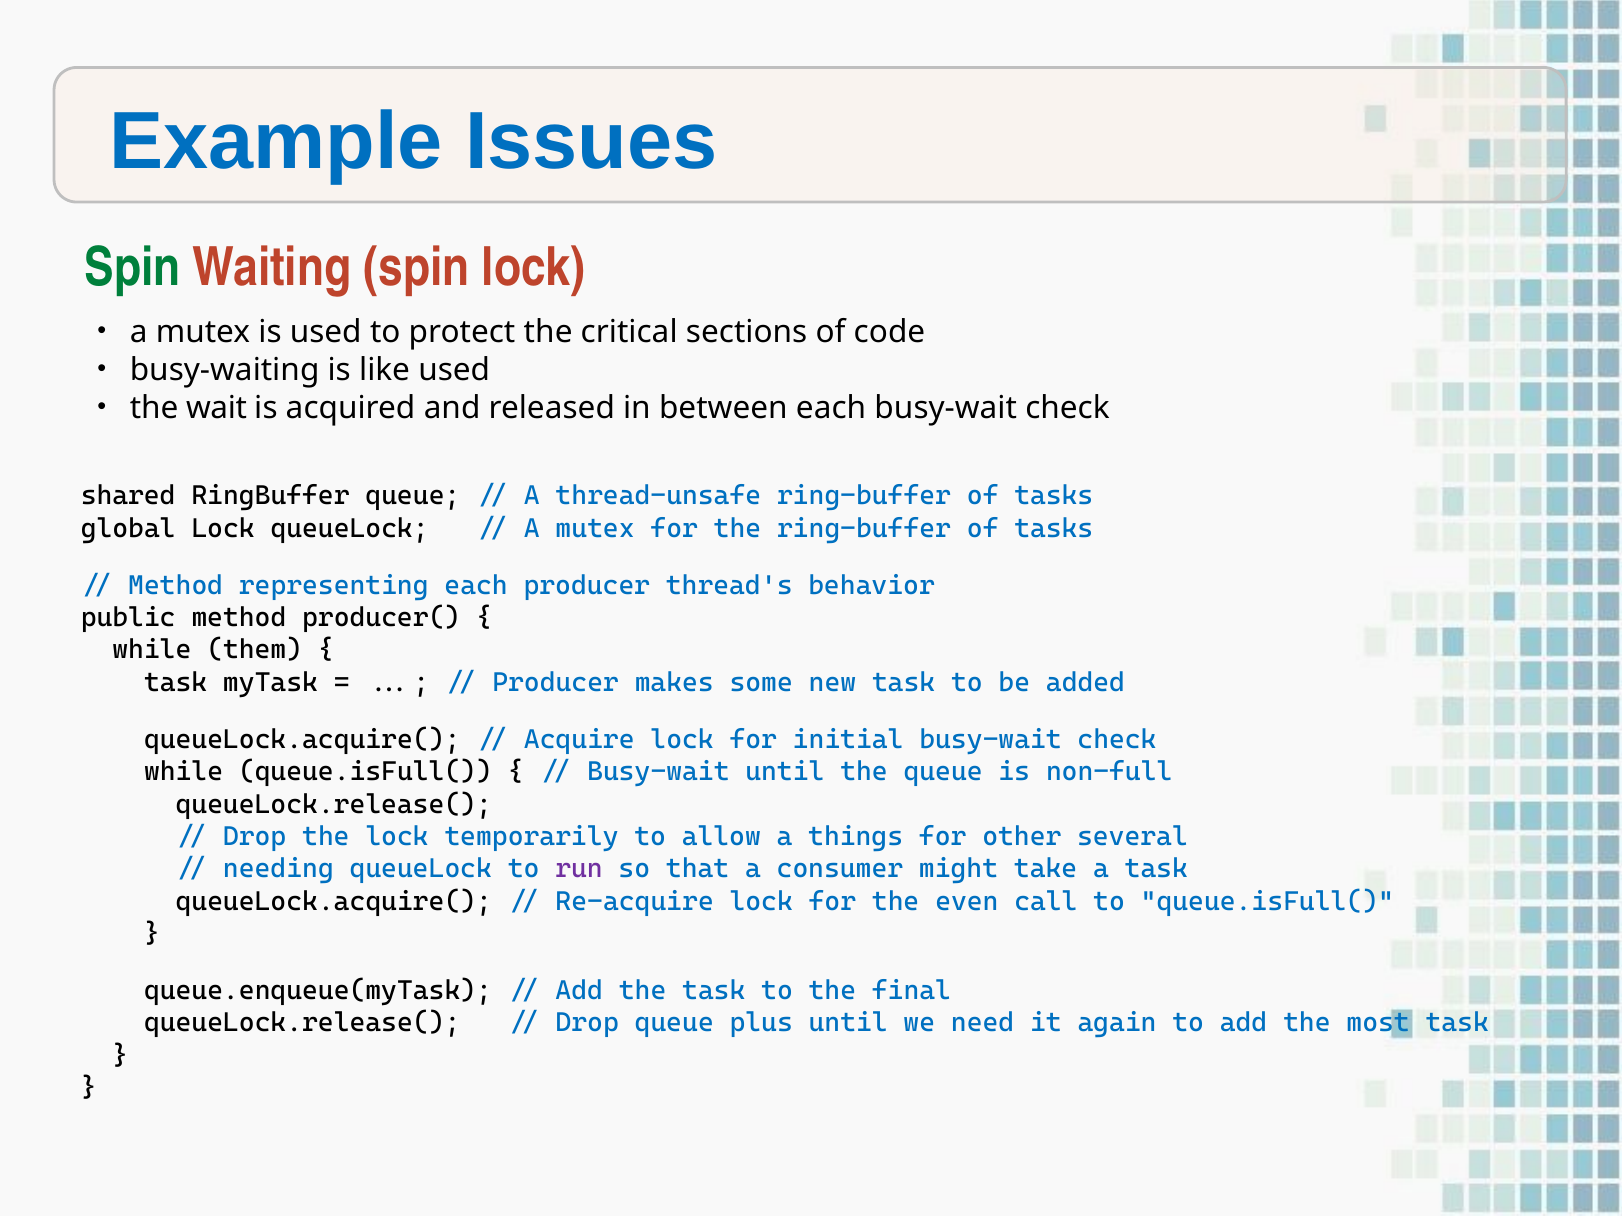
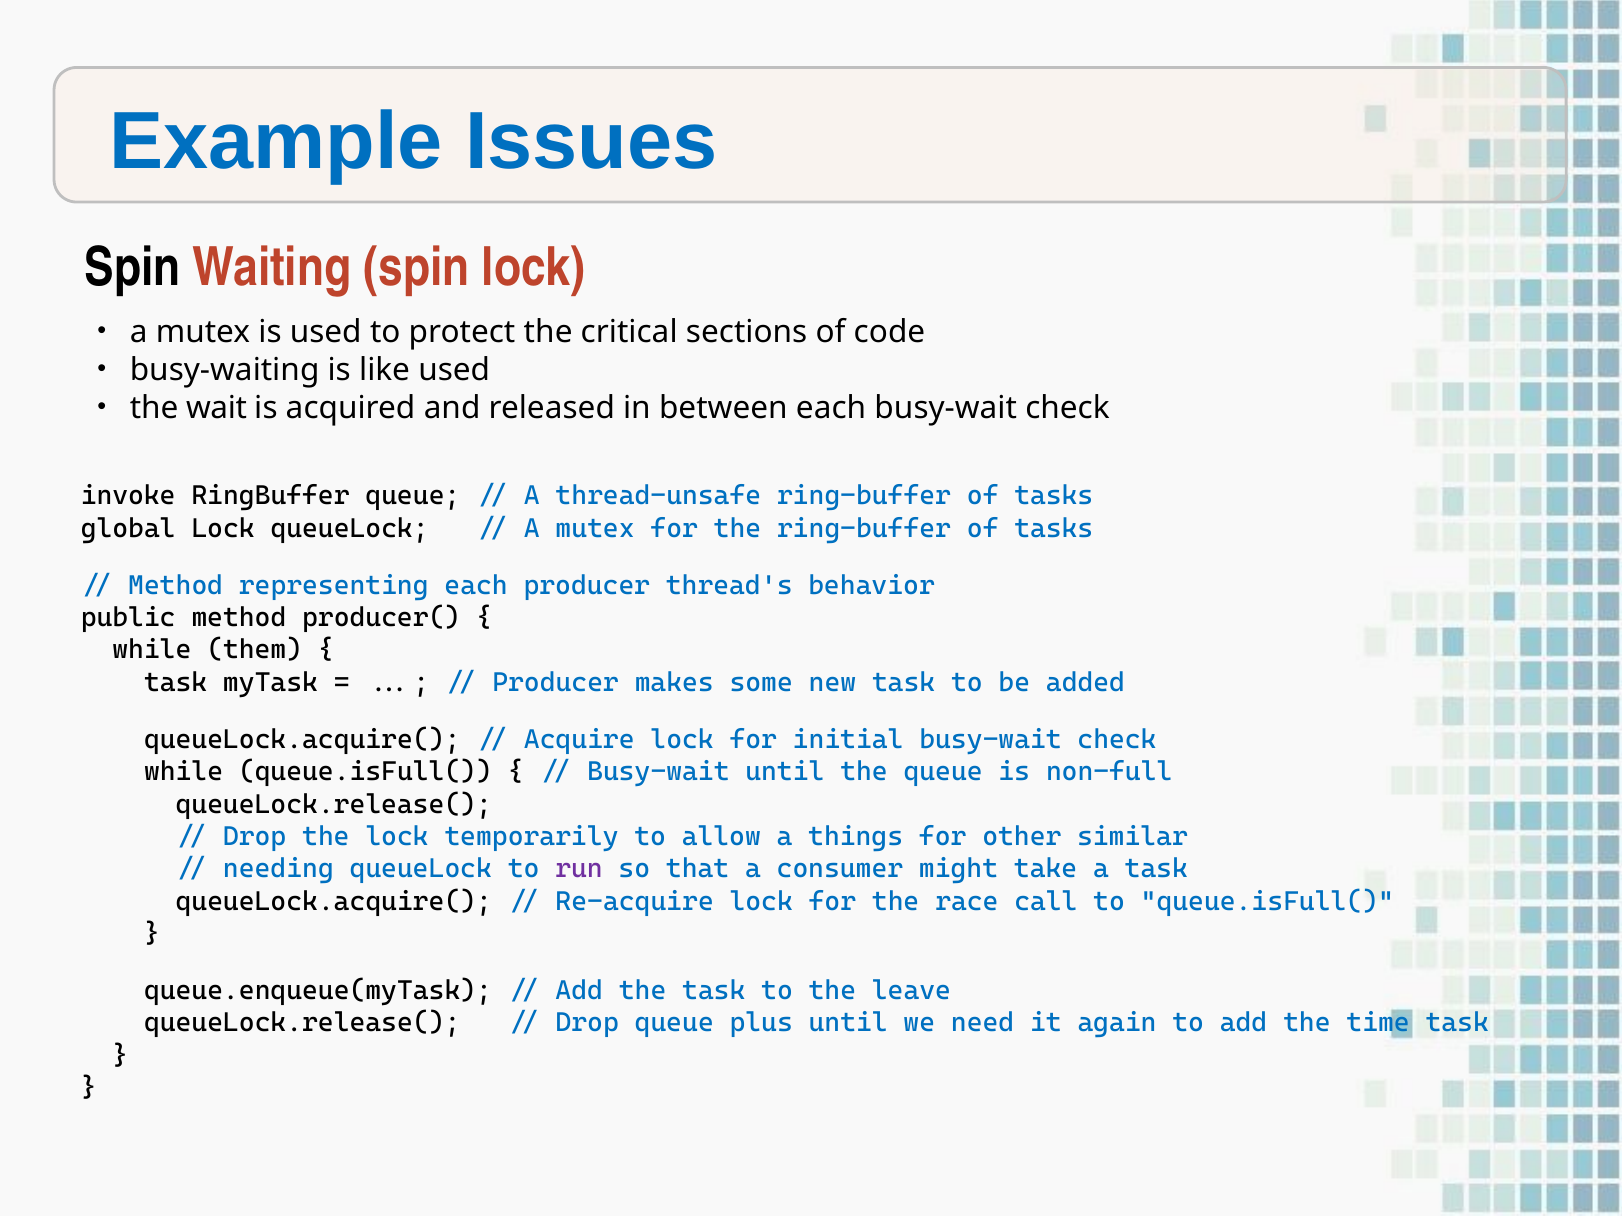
Spin at (133, 268) colour: green -> black
shared: shared -> invoke
several: several -> similar
even: even -> race
final: final -> leave
most: most -> time
